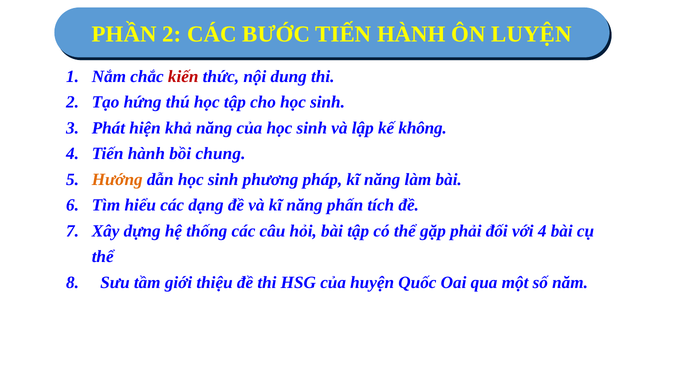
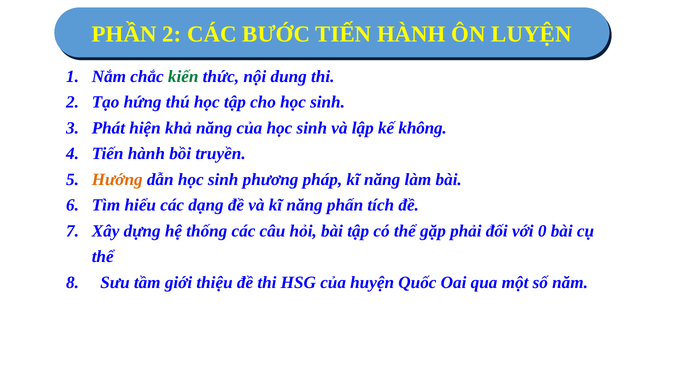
kiến colour: red -> green
chung: chung -> truyền
với 4: 4 -> 0
